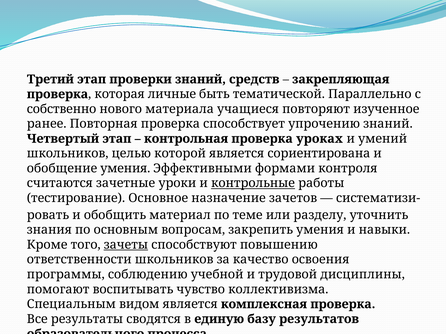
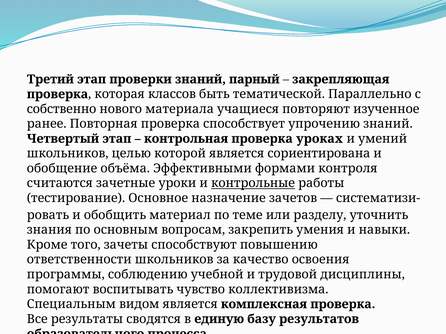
средств: средств -> парный
личные: личные -> классов
обобщение умения: умения -> объёма
зачеты underline: present -> none
